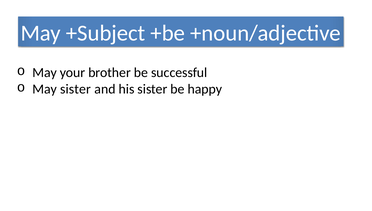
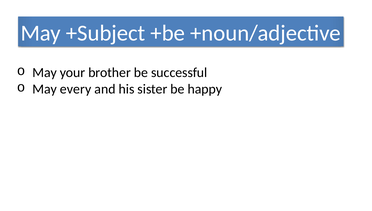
May sister: sister -> every
